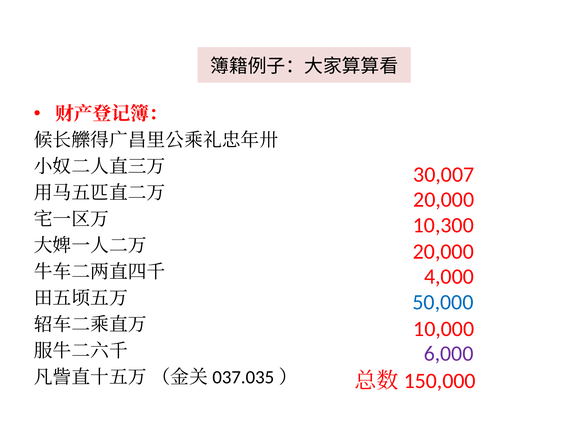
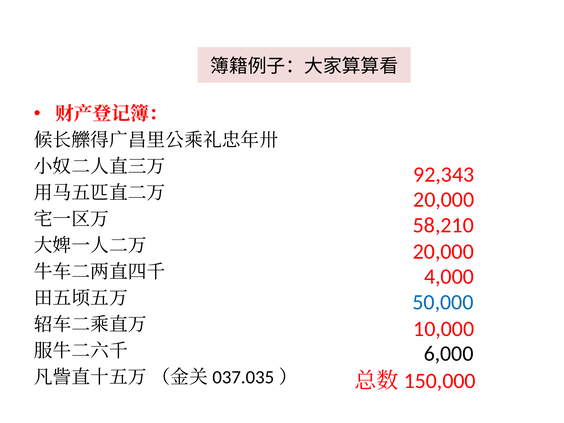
30,007: 30,007 -> 92,343
10,300: 10,300 -> 58,210
6,000 colour: purple -> black
